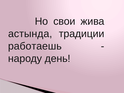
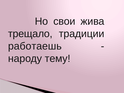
астында: астында -> трещало
день: день -> тему
